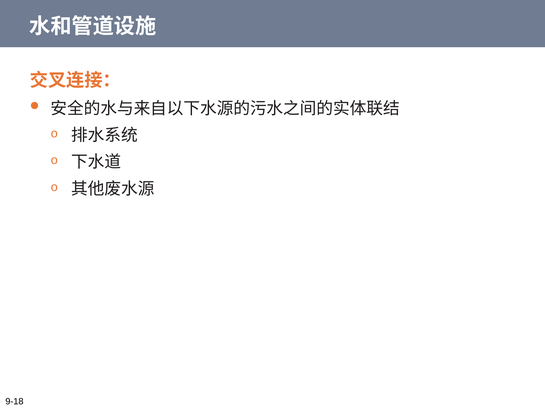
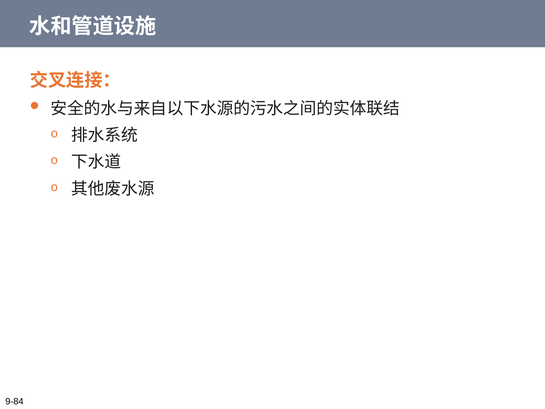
9-18: 9-18 -> 9-84
